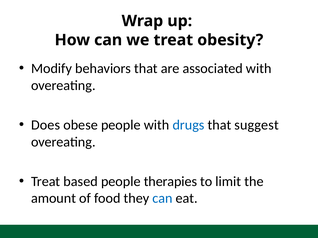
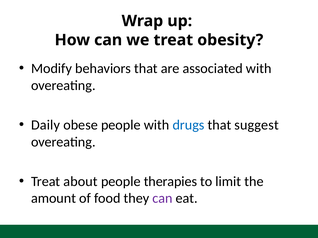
Does: Does -> Daily
based: based -> about
can at (162, 199) colour: blue -> purple
